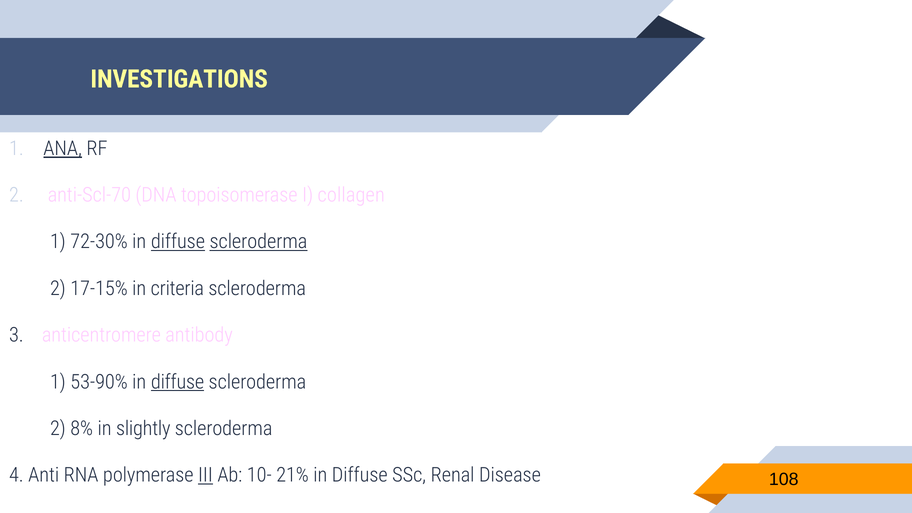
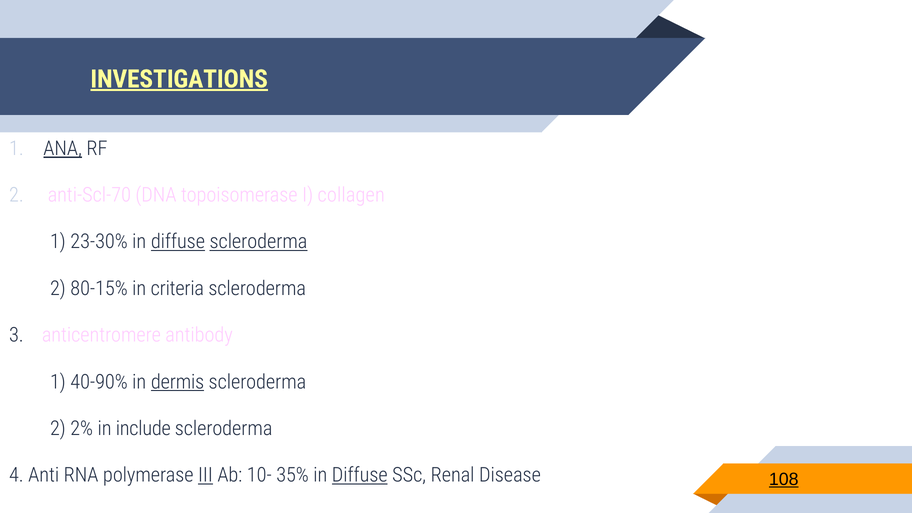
INVESTIGATIONS underline: none -> present
72-30%: 72-30% -> 23-30%
17-15%: 17-15% -> 80-15%
53-90%: 53-90% -> 40-90%
diffuse at (178, 382): diffuse -> dermis
8%: 8% -> 2%
slightly: slightly -> include
21%: 21% -> 35%
Diffuse at (360, 475) underline: none -> present
108 underline: none -> present
